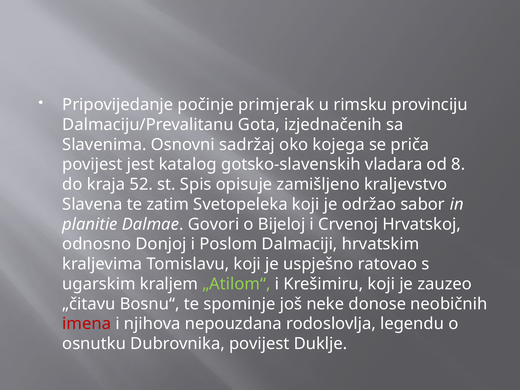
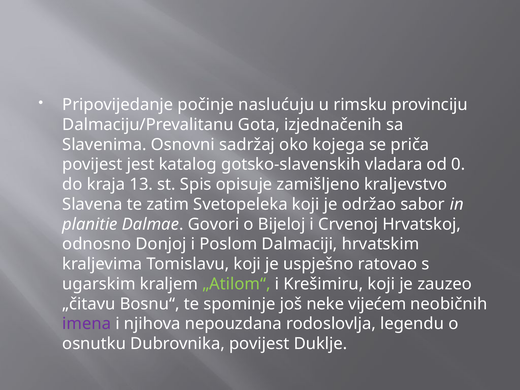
primjerak: primjerak -> naslućuju
8: 8 -> 0
52: 52 -> 13
donose: donose -> vijećem
imena colour: red -> purple
